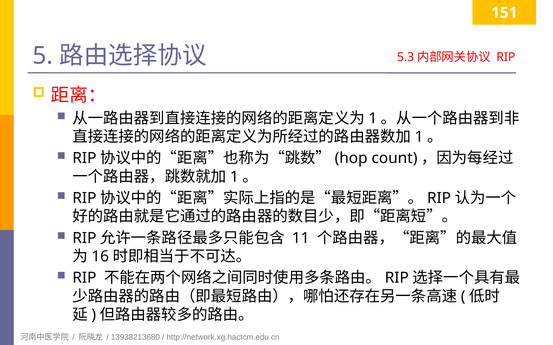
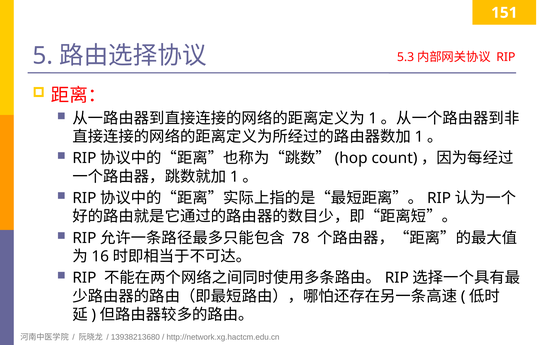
11: 11 -> 78
